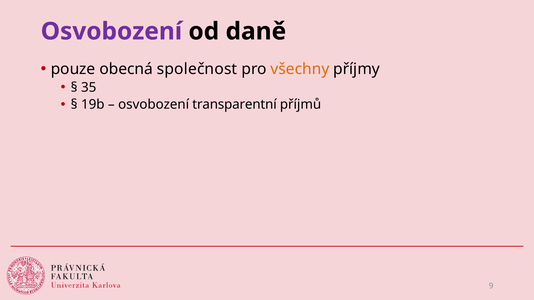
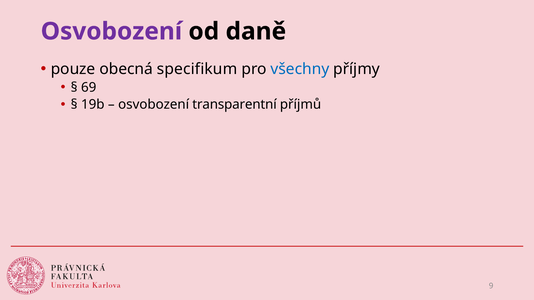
společnost: společnost -> specifikum
všechny colour: orange -> blue
35: 35 -> 69
